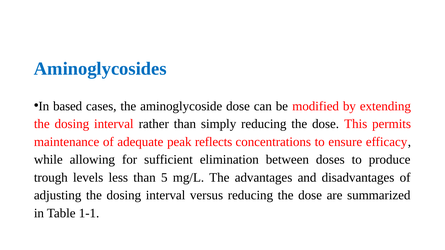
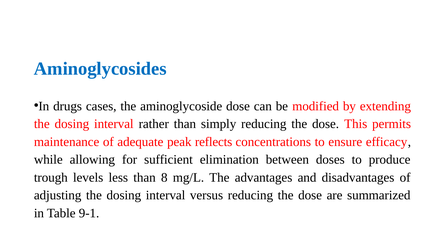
based: based -> drugs
5: 5 -> 8
1-1: 1-1 -> 9-1
